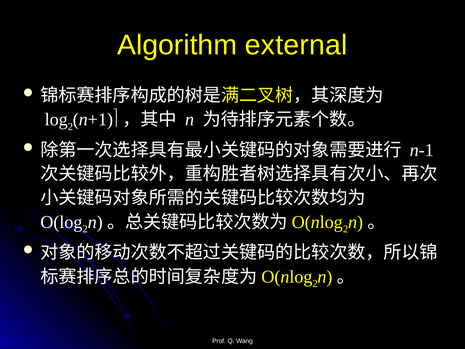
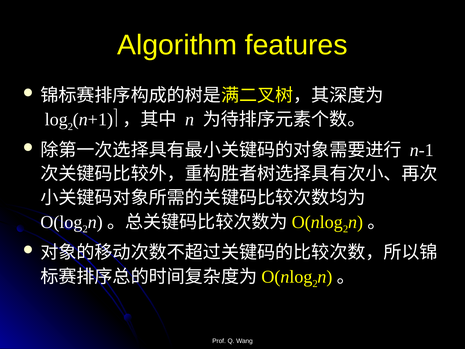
external: external -> features
